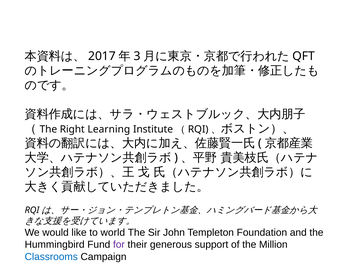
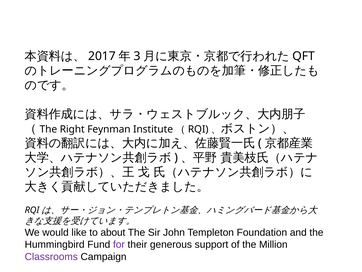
Learning: Learning -> Feynman
world: world -> about
Classrooms colour: blue -> purple
